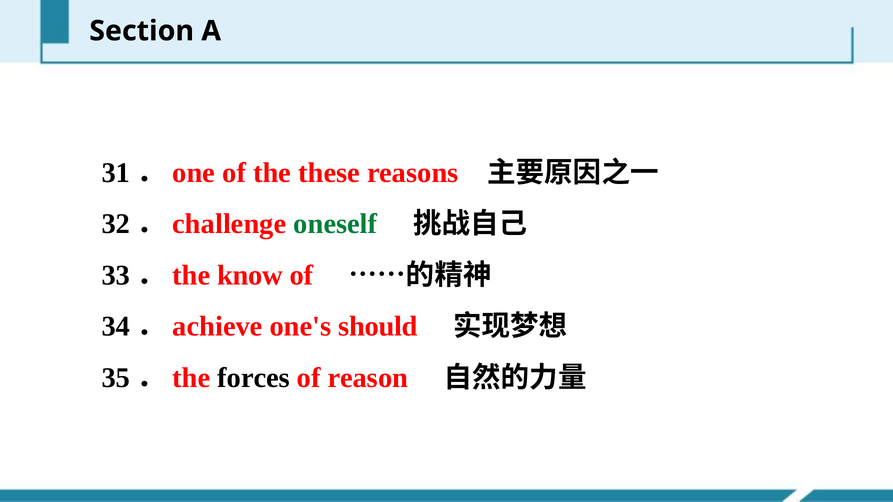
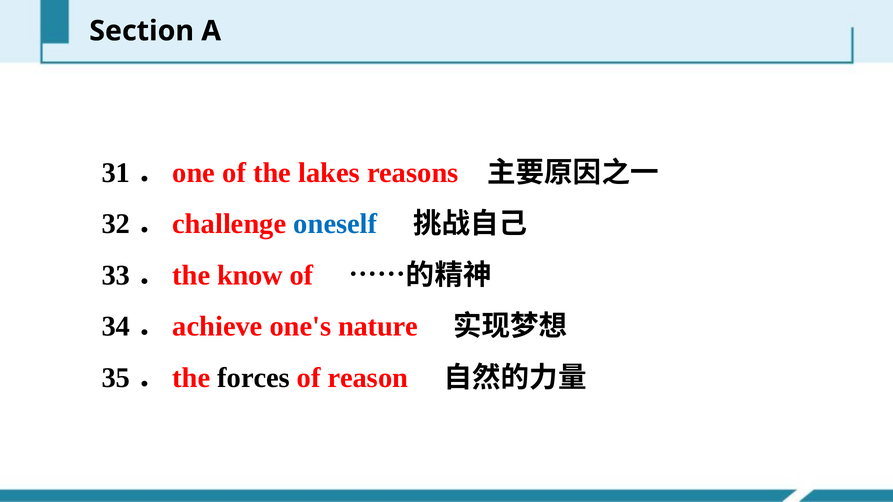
these: these -> lakes
oneself colour: green -> blue
should: should -> nature
